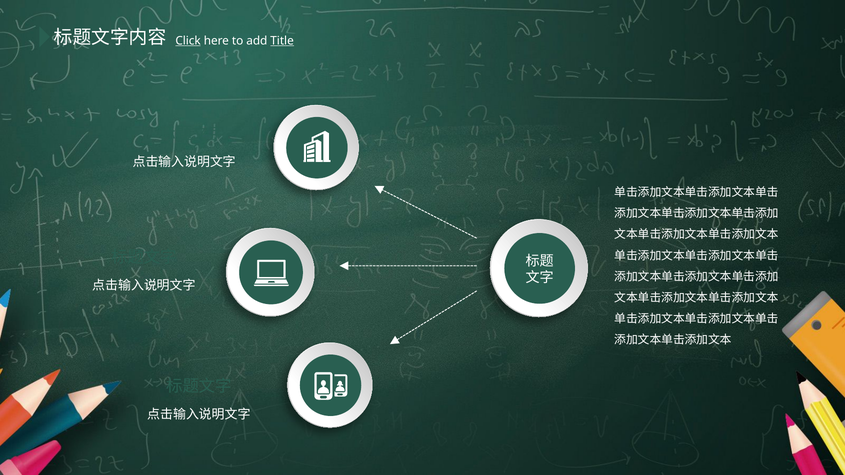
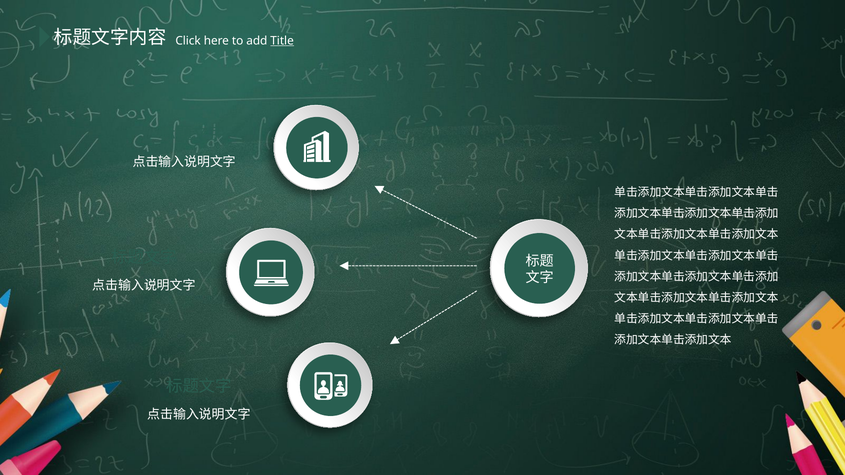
Click underline: present -> none
